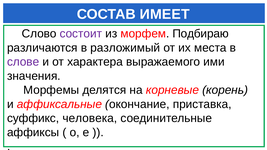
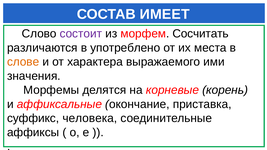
Подбираю: Подбираю -> Сосчитать
разложимый: разложимый -> употреблено
слове colour: purple -> orange
